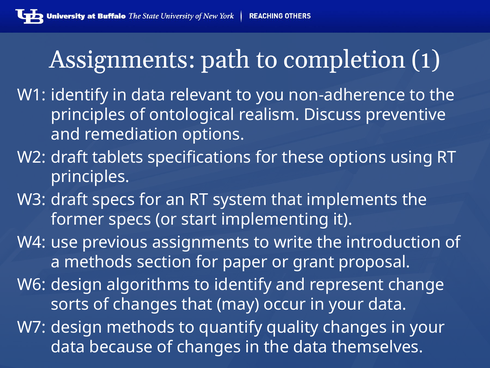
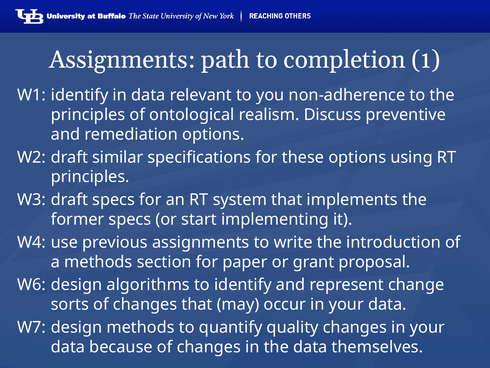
tablets: tablets -> similar
